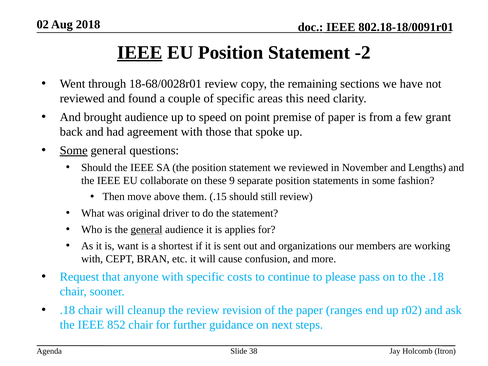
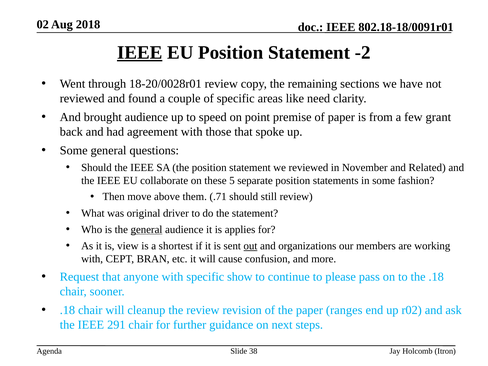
18-68/0028r01: 18-68/0028r01 -> 18-20/0028r01
this: this -> like
Some at (74, 151) underline: present -> none
Lengths: Lengths -> Related
9: 9 -> 5
.15: .15 -> .71
want: want -> view
out underline: none -> present
costs: costs -> show
852: 852 -> 291
